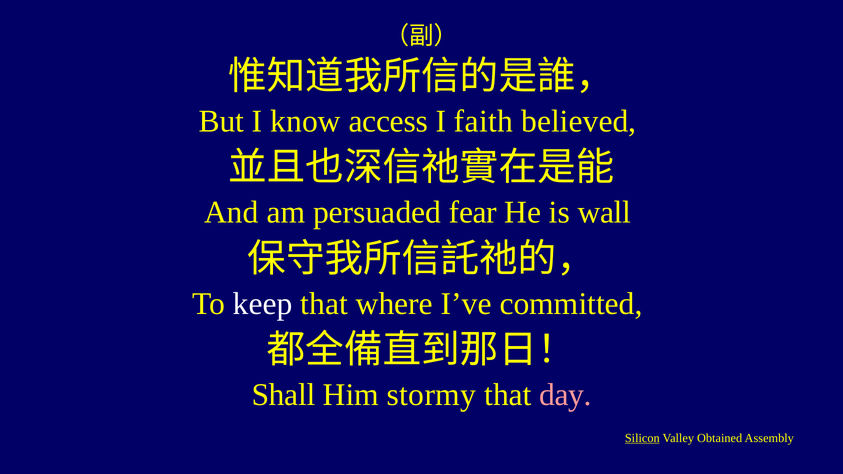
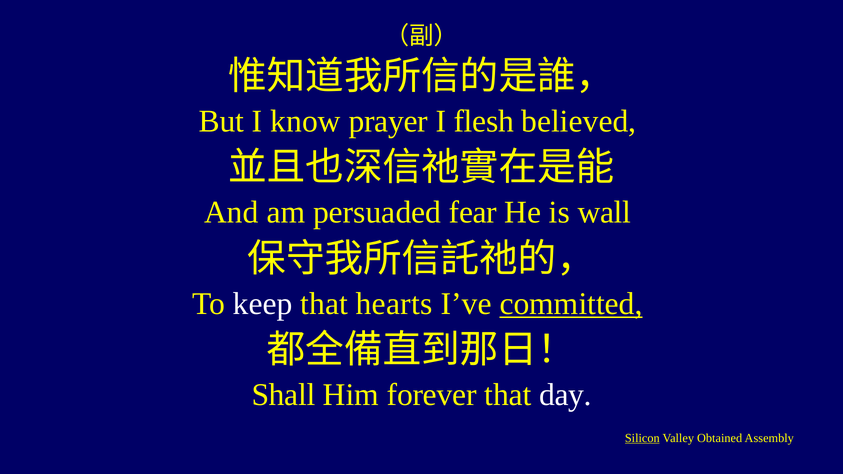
access: access -> prayer
faith: faith -> flesh
where: where -> hearts
committed underline: none -> present
stormy: stormy -> forever
day colour: pink -> white
